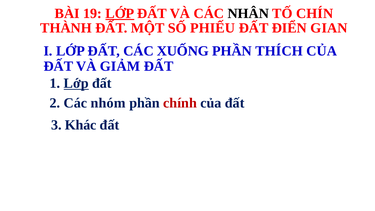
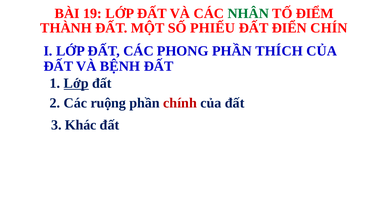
LỚP at (120, 13) underline: present -> none
NHÂN colour: black -> green
CHÍN: CHÍN -> ĐIỂM
GIAN: GIAN -> CHÍN
XUỐNG: XUỐNG -> PHONG
GIẢM: GIẢM -> BỆNH
nhóm: nhóm -> ruộng
